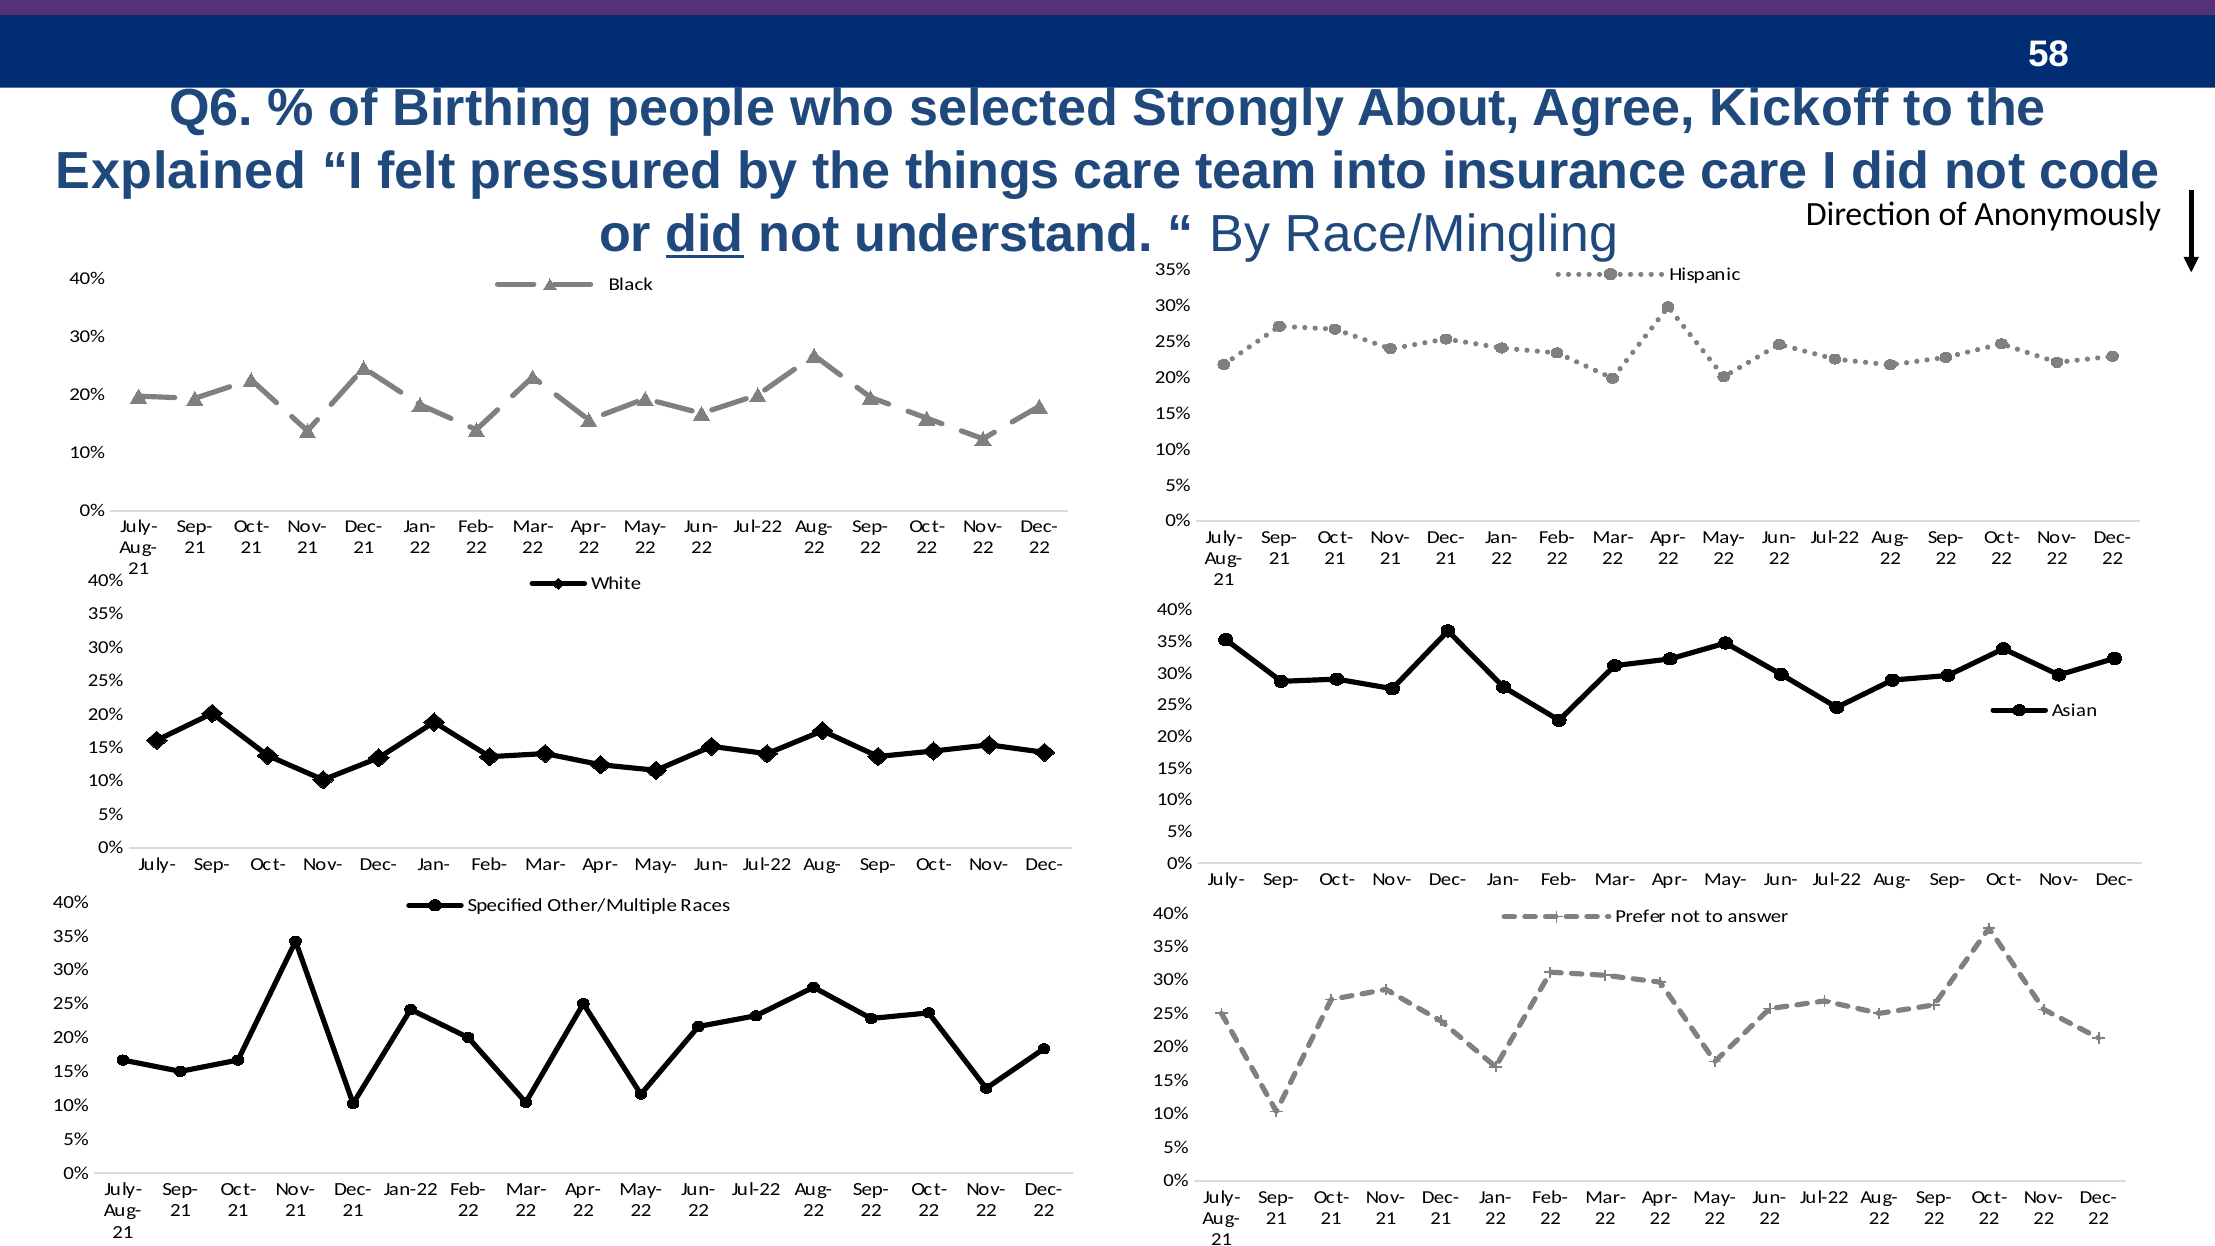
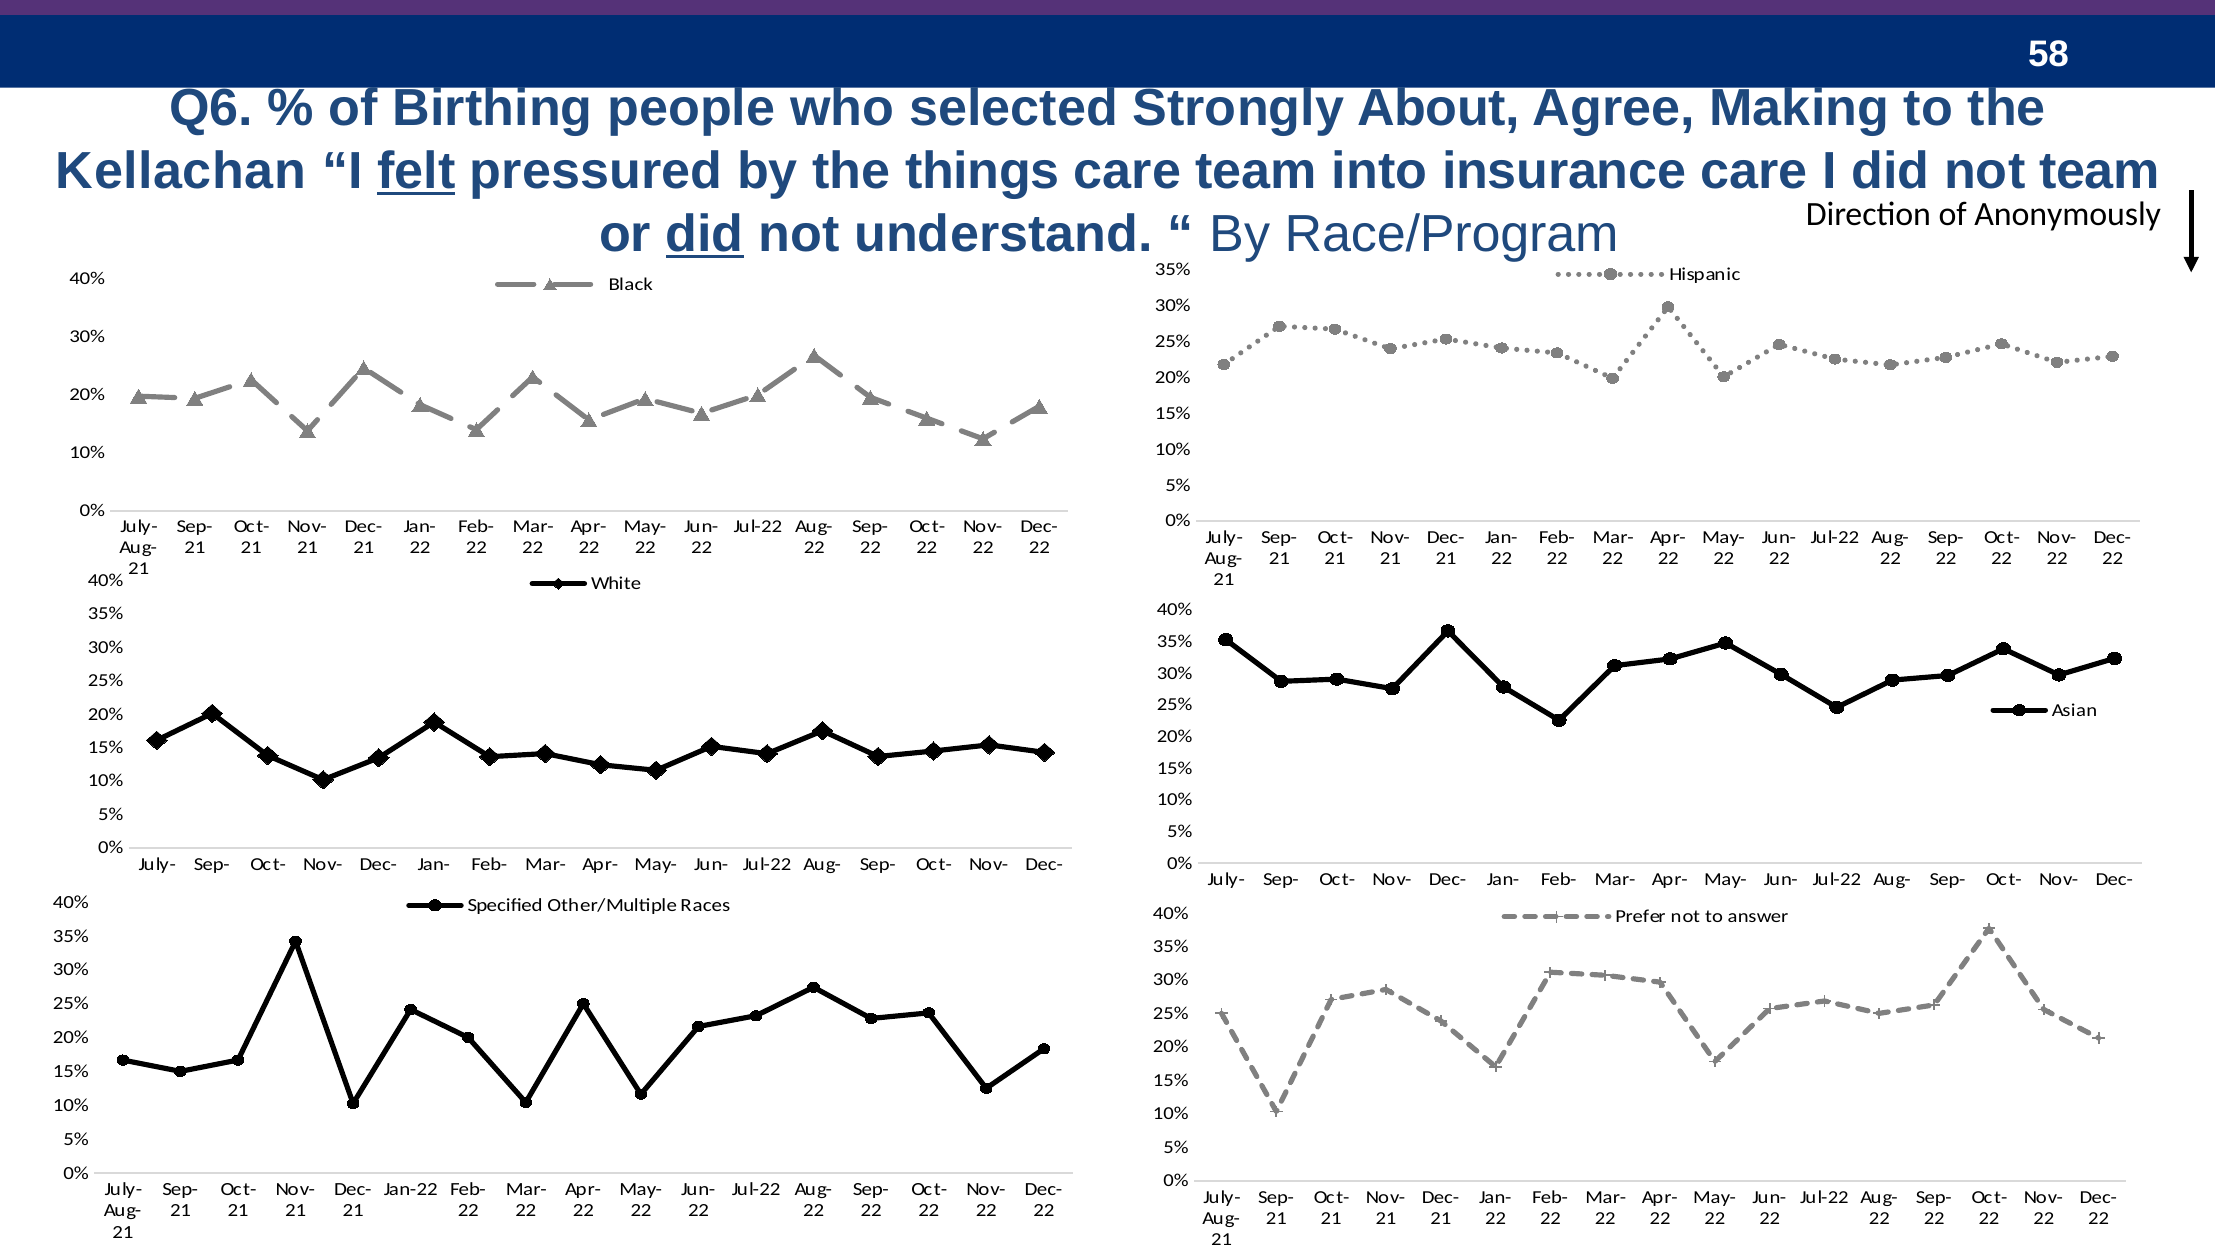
Kickoff: Kickoff -> Making
Explained: Explained -> Kellachan
felt underline: none -> present
not code: code -> team
Race/Mingling: Race/Mingling -> Race/Program
